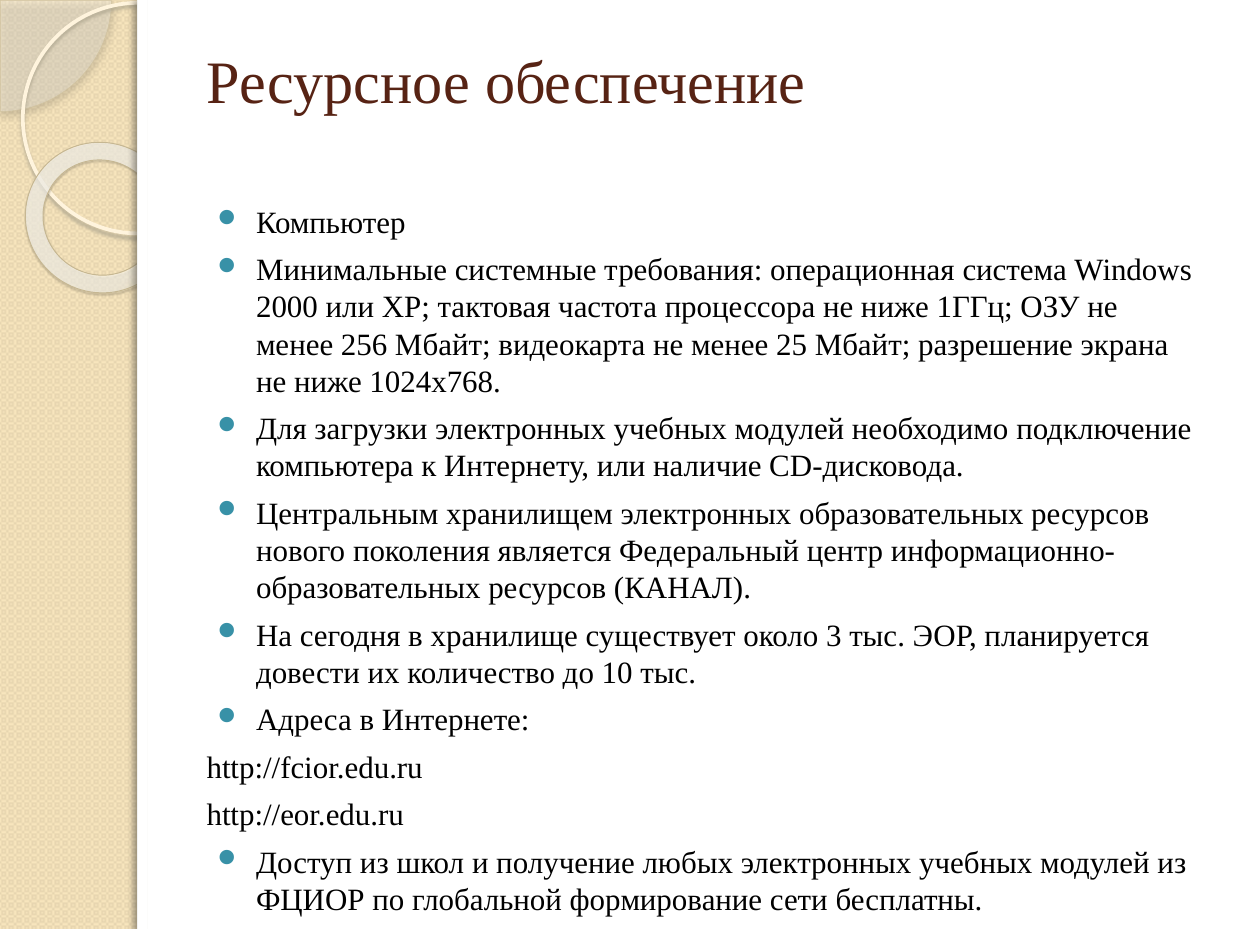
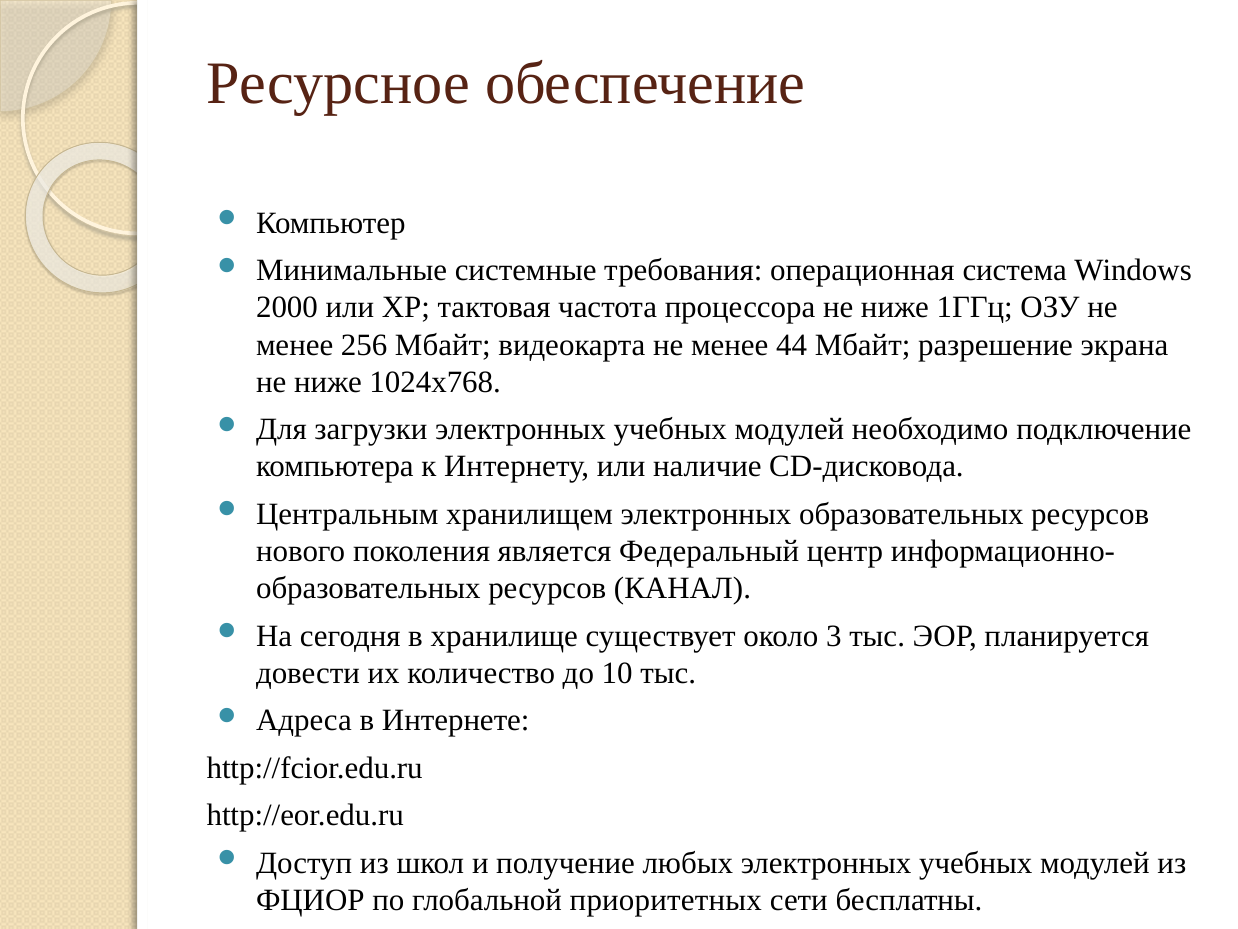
25: 25 -> 44
формирование: формирование -> приоритетных
